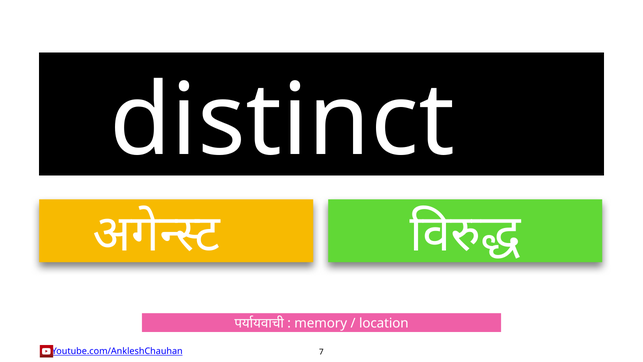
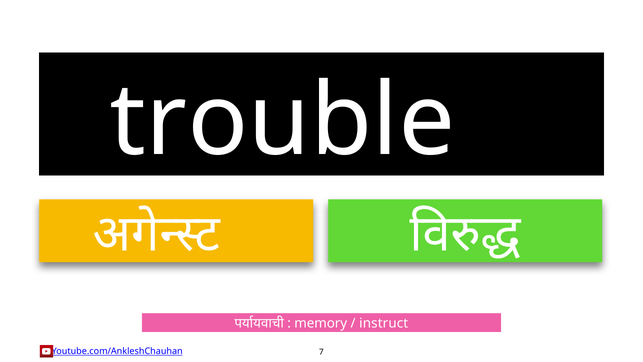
distinct: distinct -> trouble
location: location -> instruct
